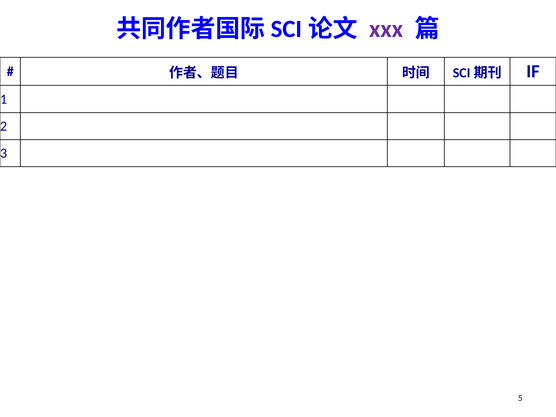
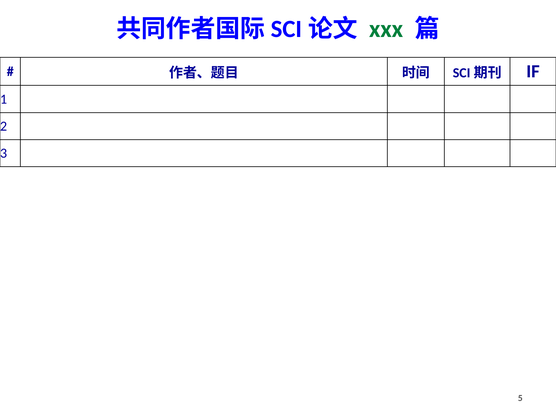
xxx colour: purple -> green
